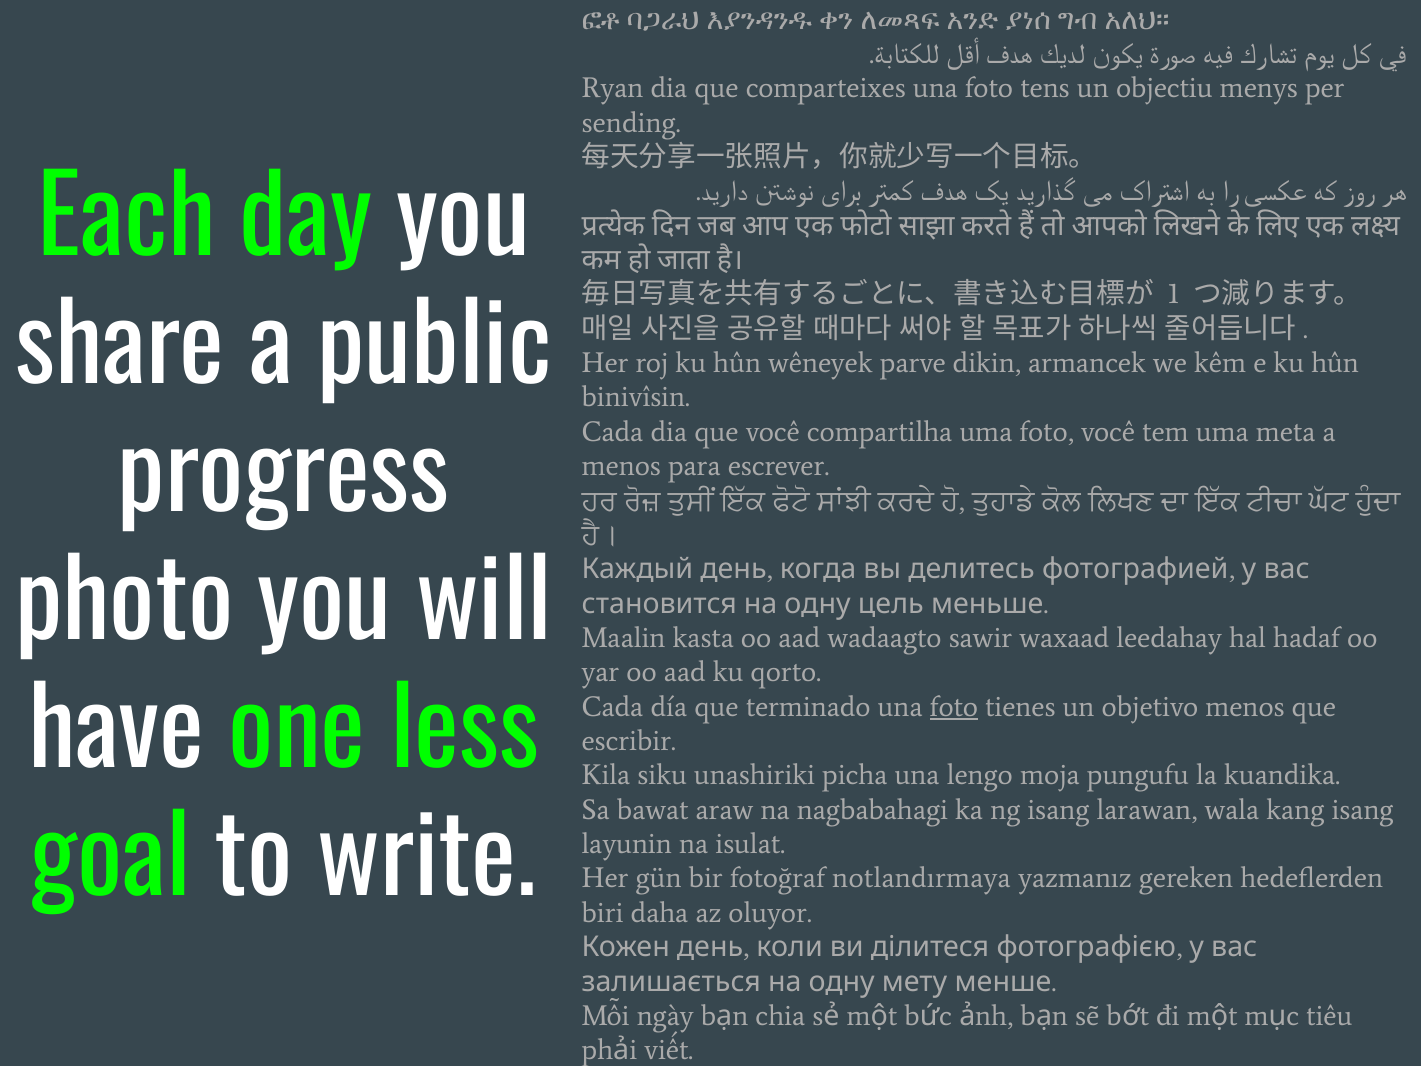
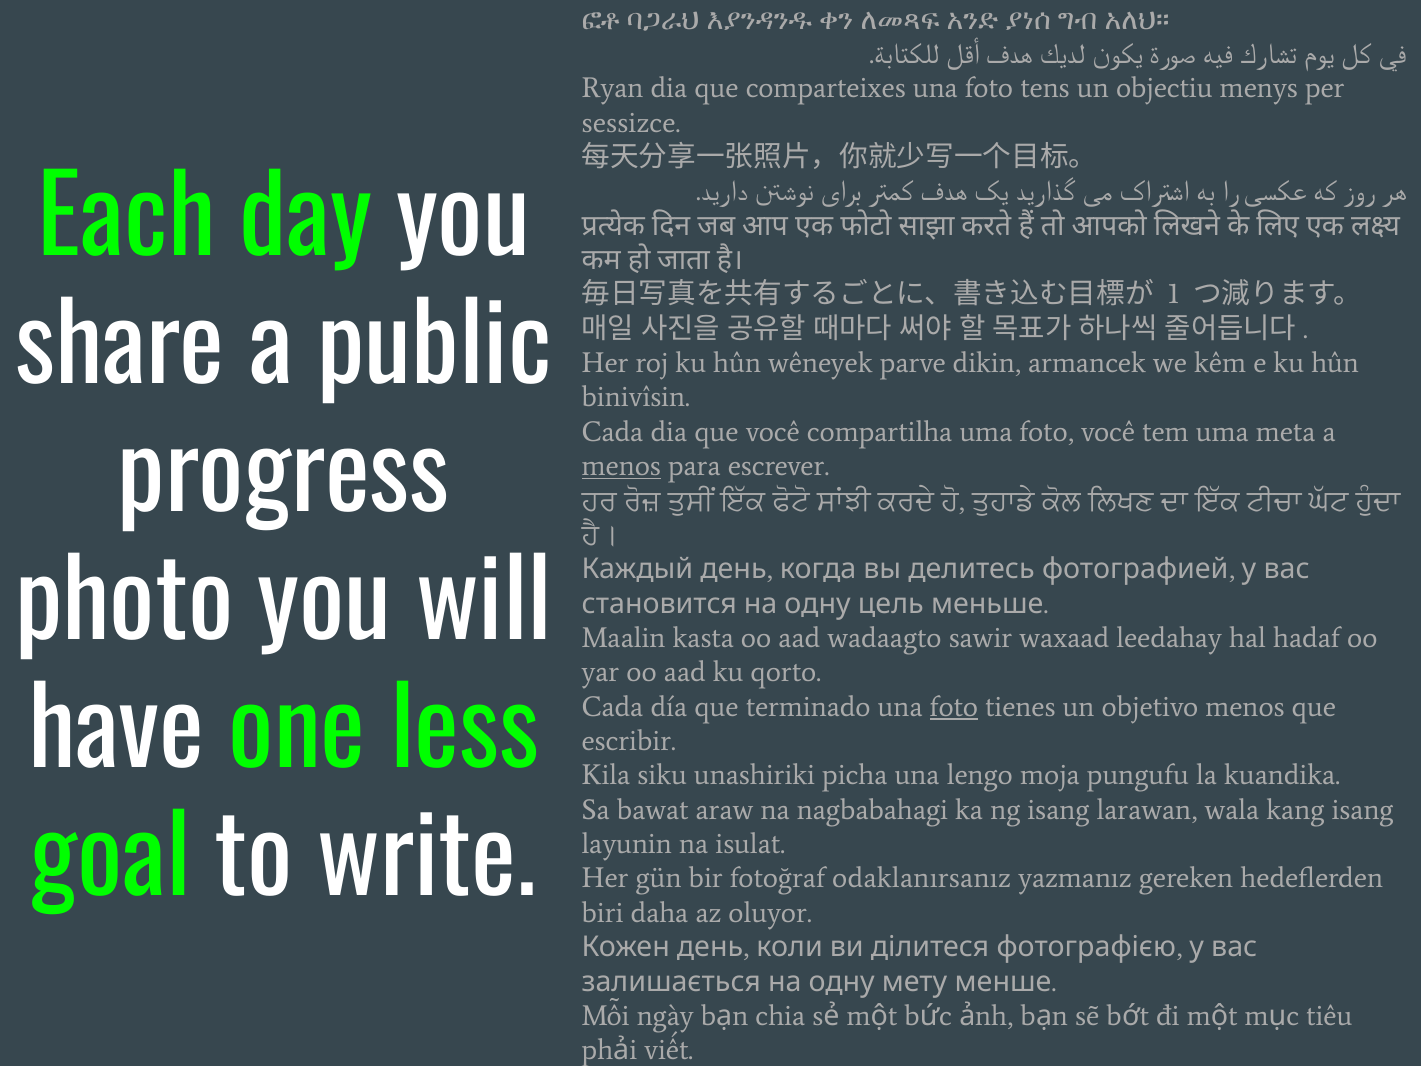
sending: sending -> sessizce
menos at (621, 466) underline: none -> present
notlandırmaya: notlandırmaya -> odaklanırsanız
